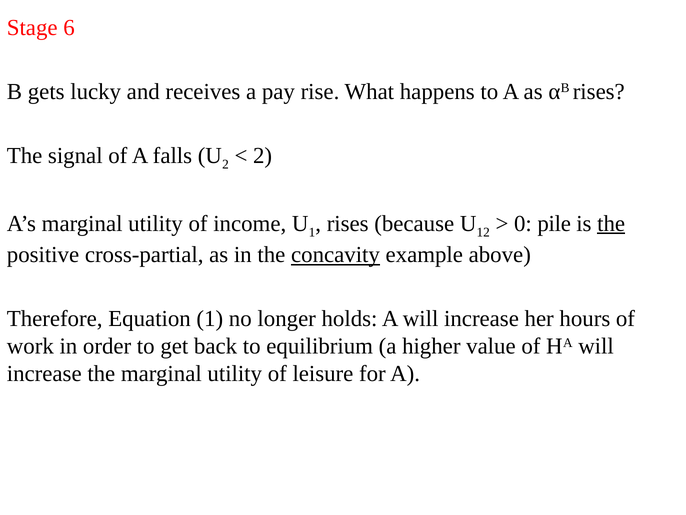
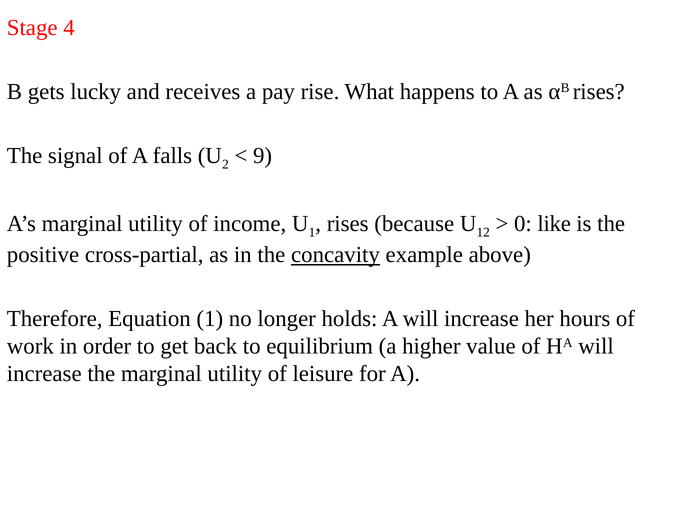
6: 6 -> 4
2 at (263, 156): 2 -> 9
pile: pile -> like
the at (611, 223) underline: present -> none
